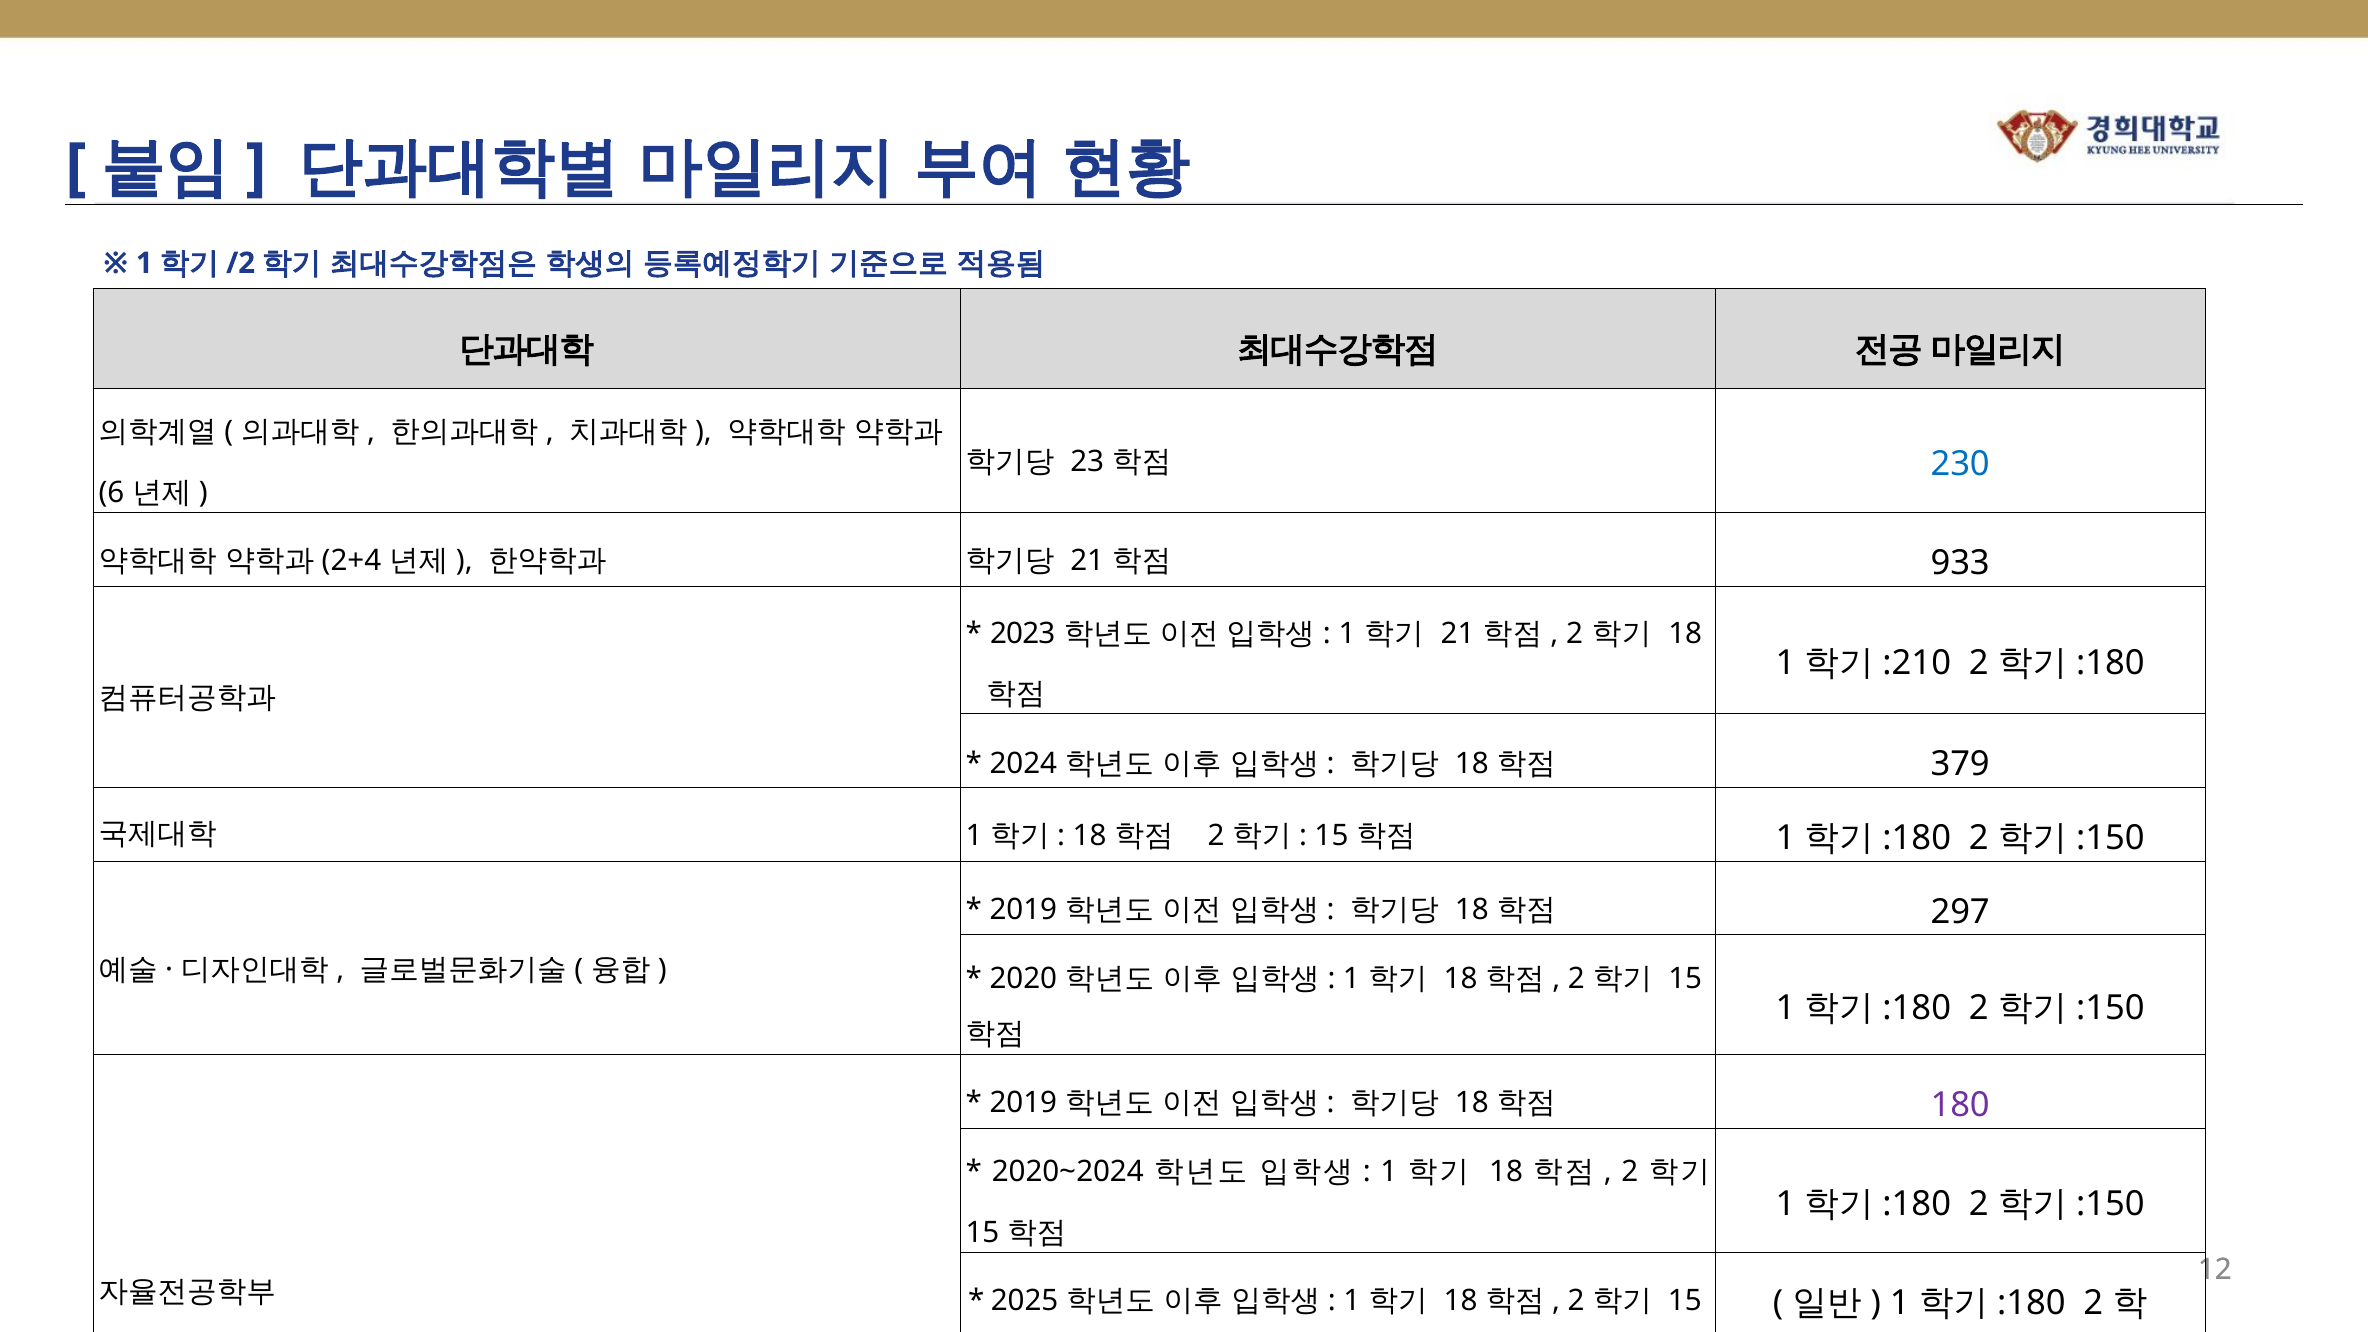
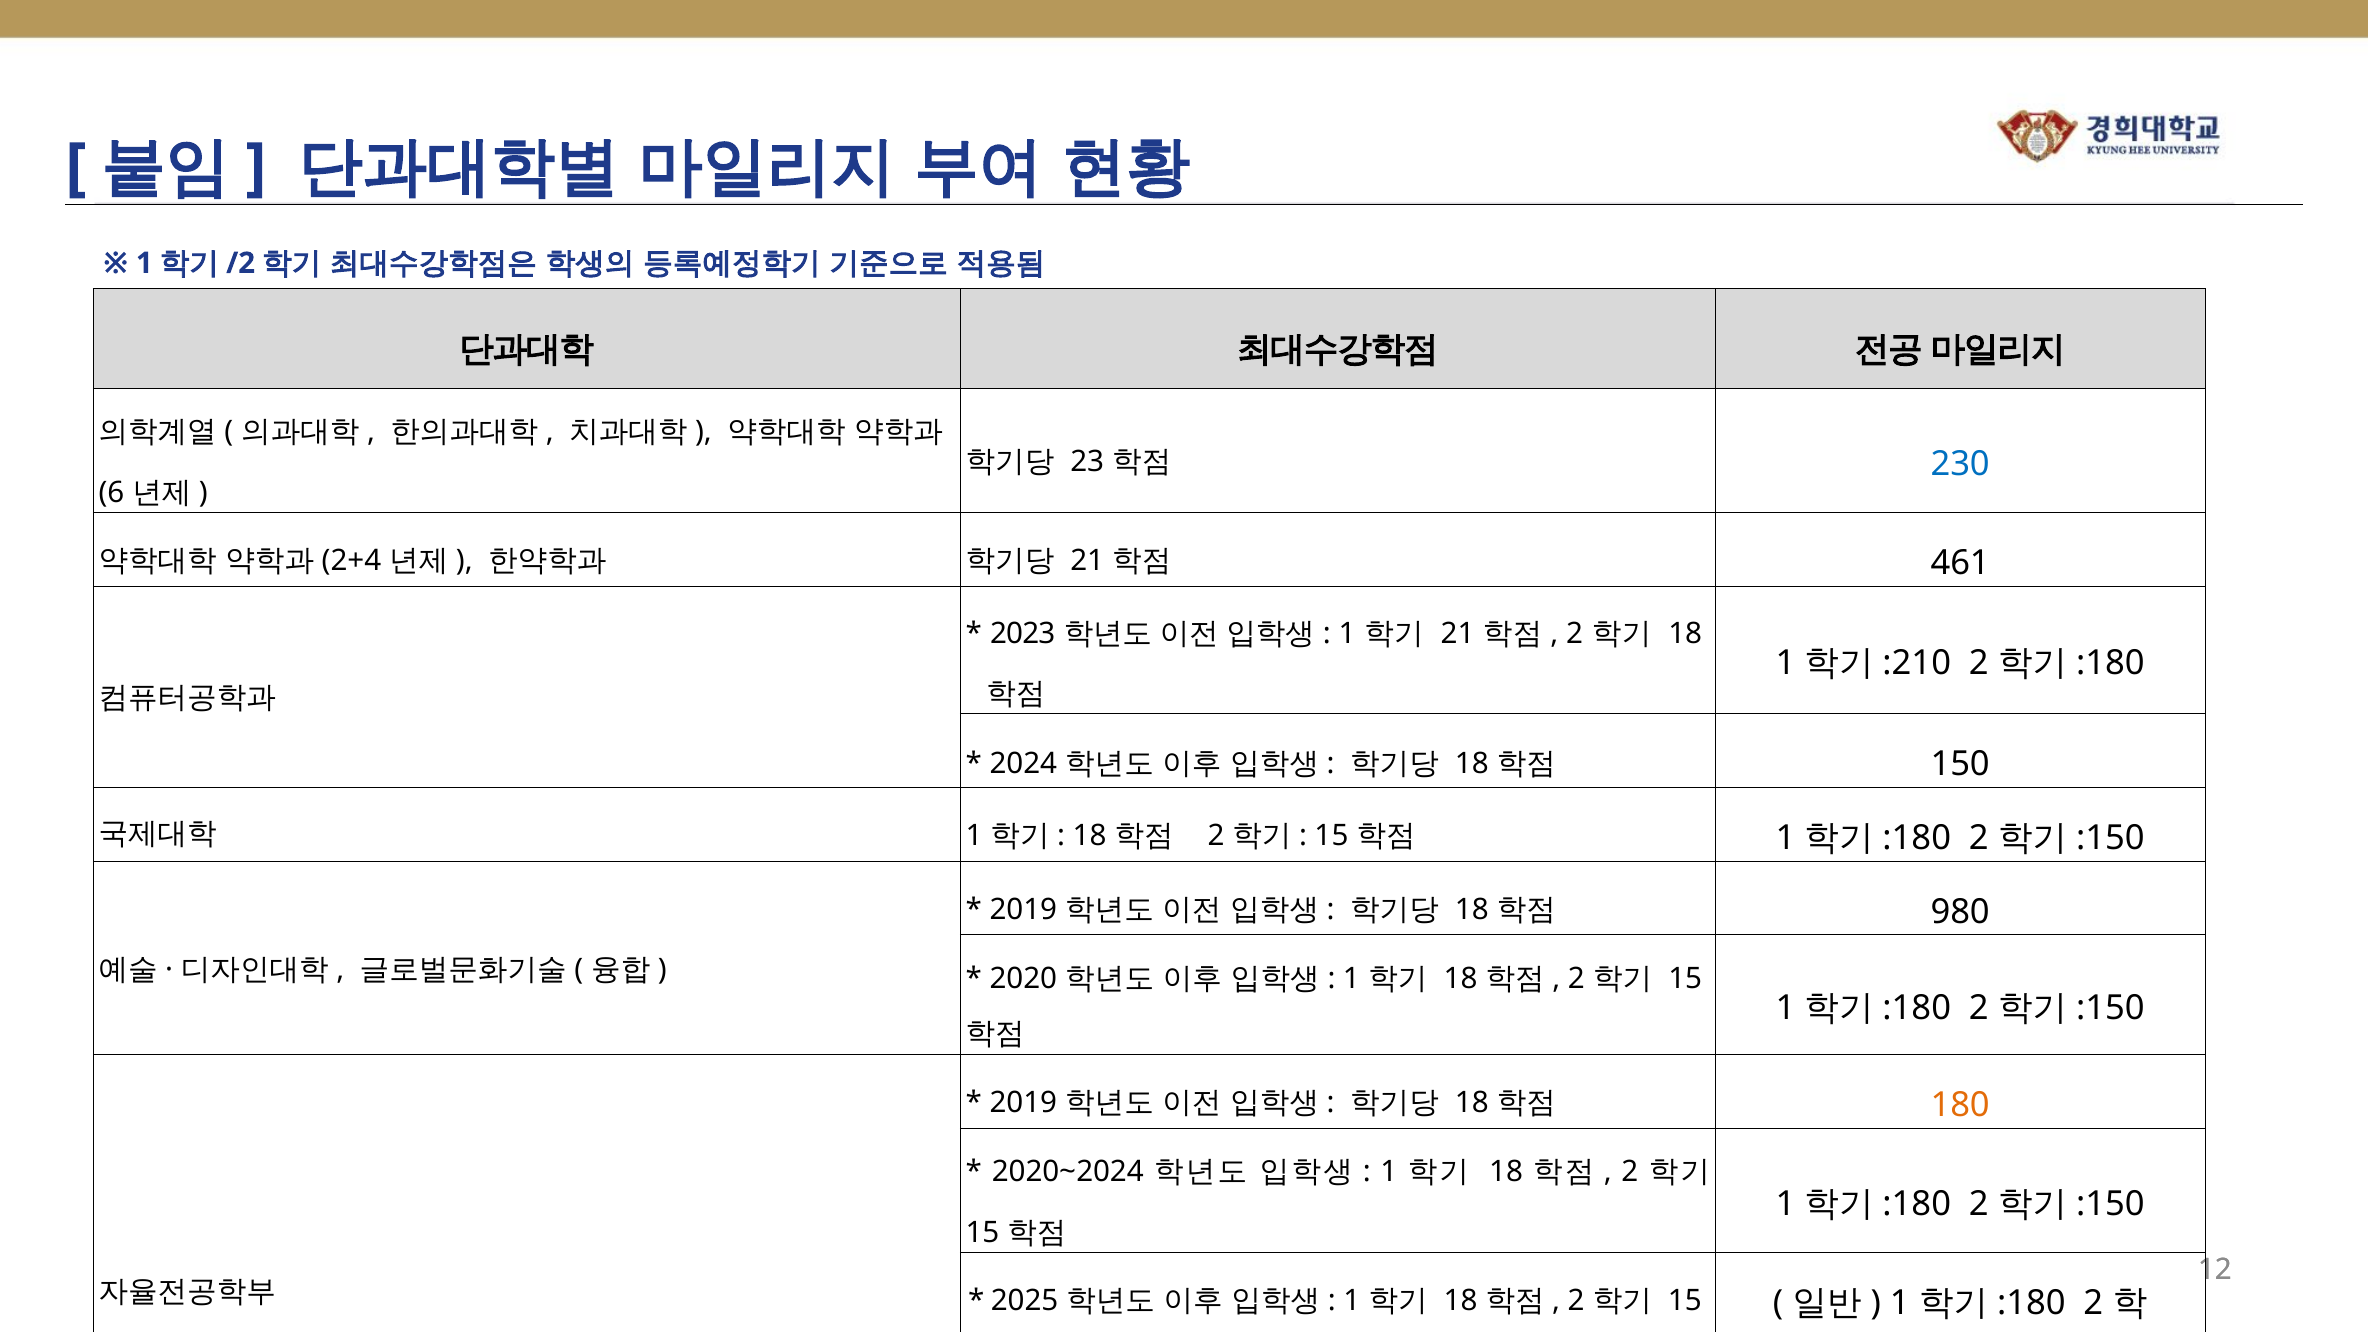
933: 933 -> 461
379: 379 -> 150
297: 297 -> 980
180 at (1960, 1105) colour: purple -> orange
